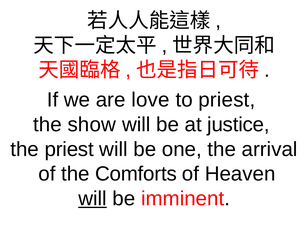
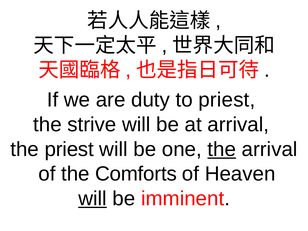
love: love -> duty
show: show -> strive
at justice: justice -> arrival
the at (222, 149) underline: none -> present
